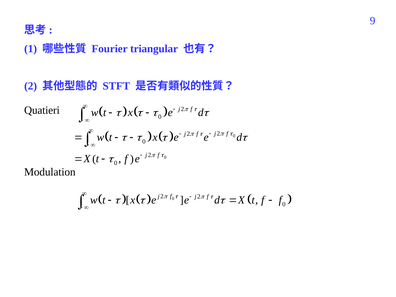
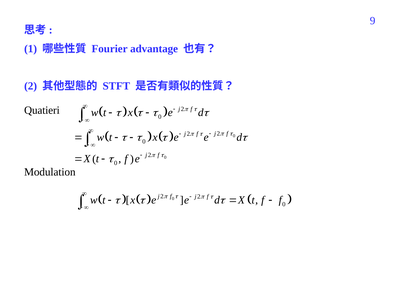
triangular: triangular -> advantage
